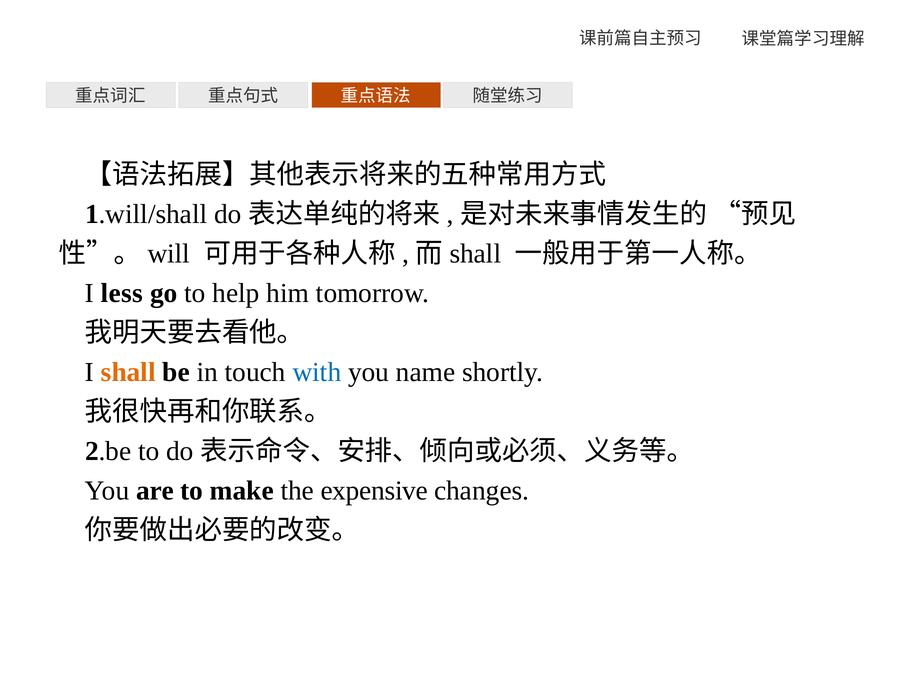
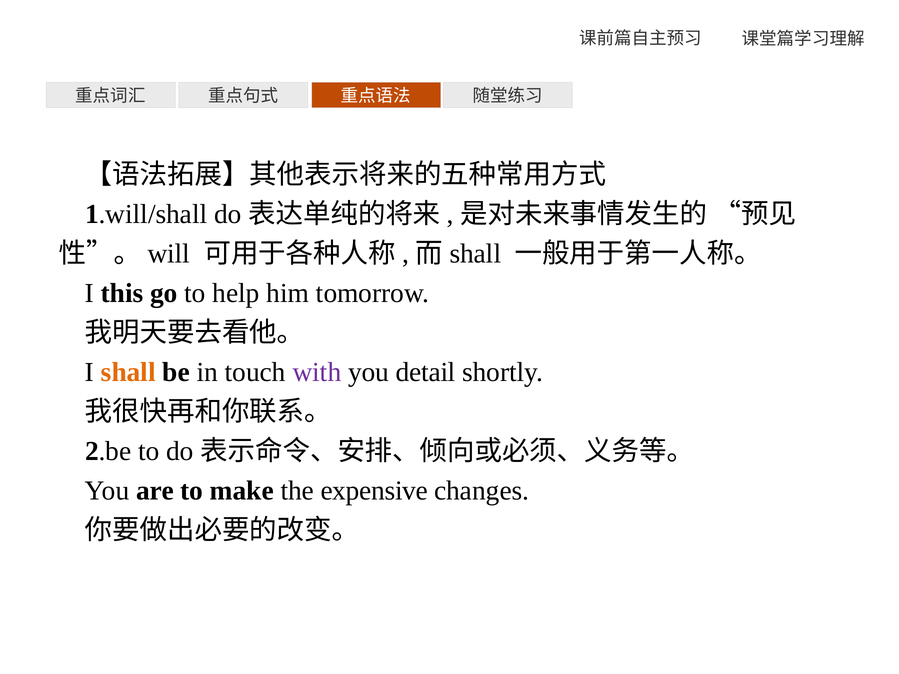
less: less -> this
with colour: blue -> purple
name: name -> detail
